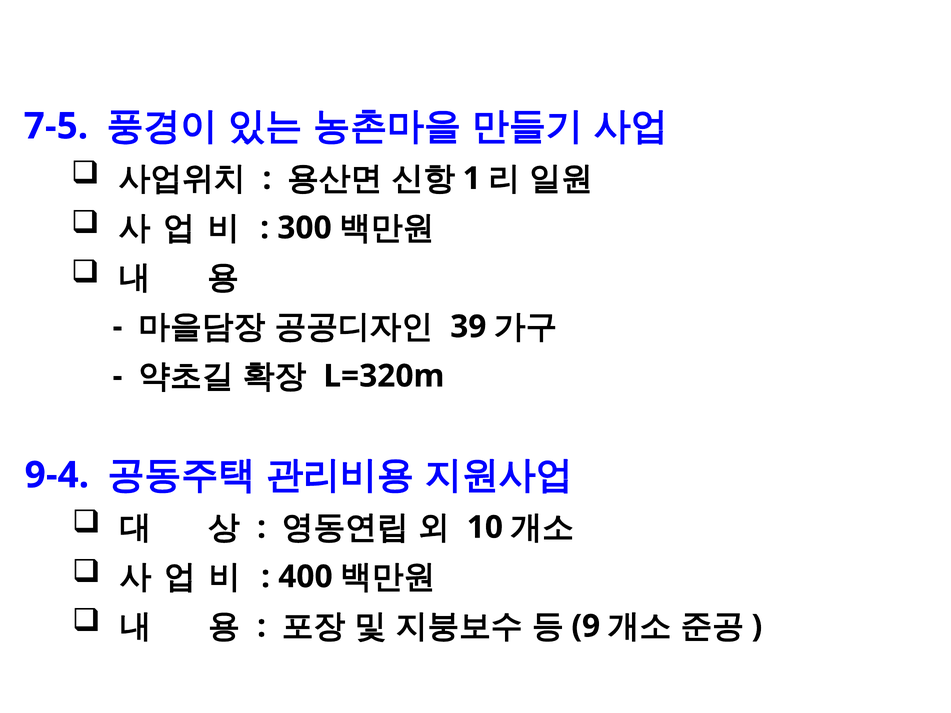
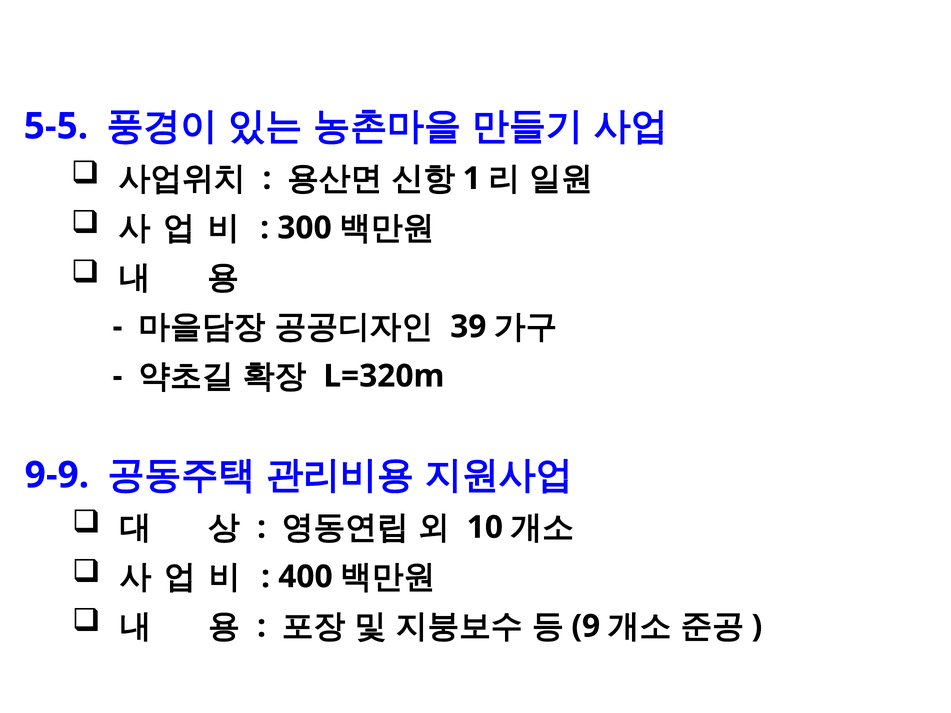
7-5: 7-5 -> 5-5
9-4: 9-4 -> 9-9
